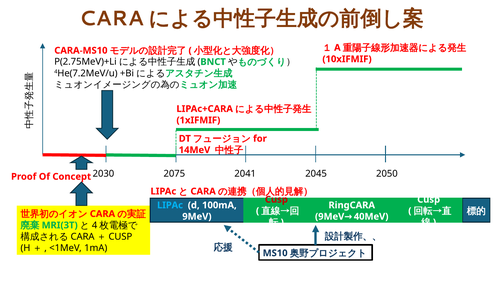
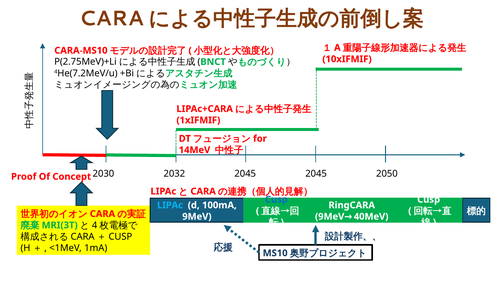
2075: 2075 -> 2032
2041 at (245, 173): 2041 -> 2045
Cusp at (276, 199) colour: red -> blue
